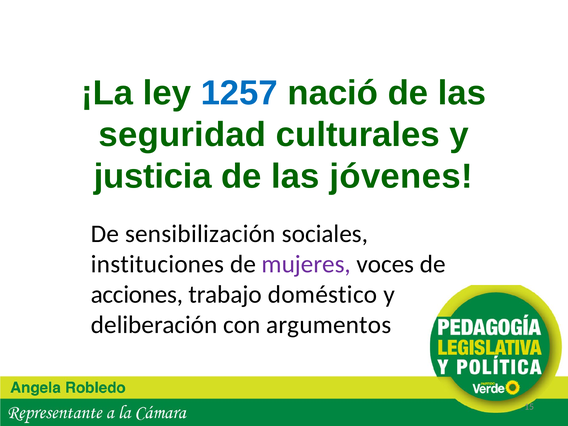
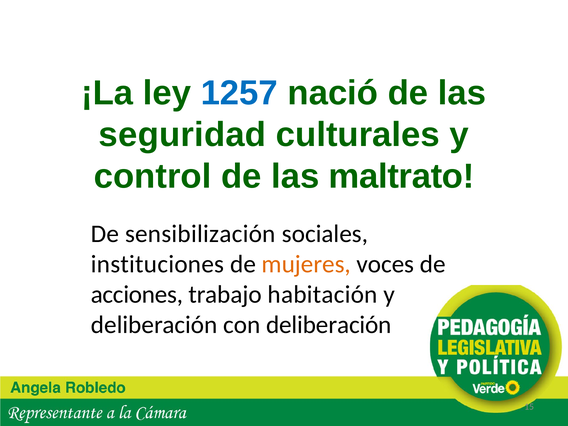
justicia: justicia -> control
jóvenes: jóvenes -> maltrato
mujeres colour: purple -> orange
doméstico: doméstico -> habitación
con argumentos: argumentos -> deliberación
